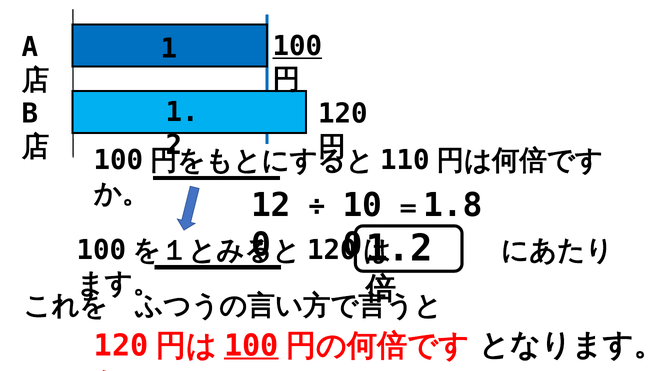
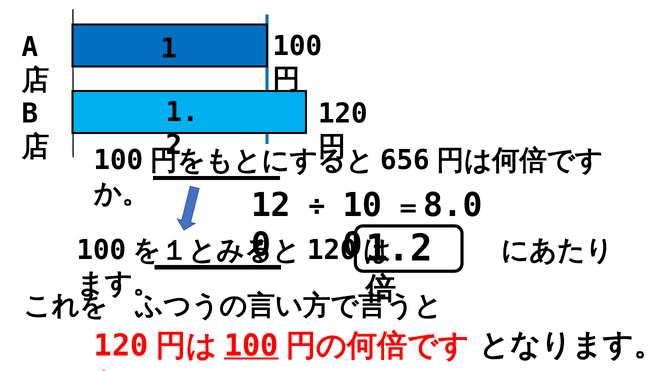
100 at (297, 46) underline: present -> none
110: 110 -> 656
1.8: 1.8 -> 8.0
